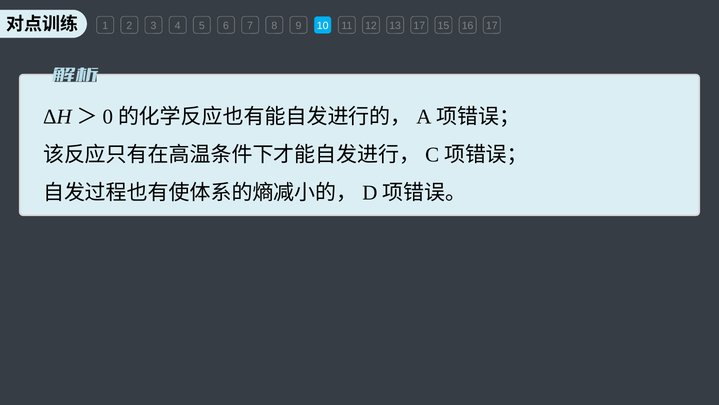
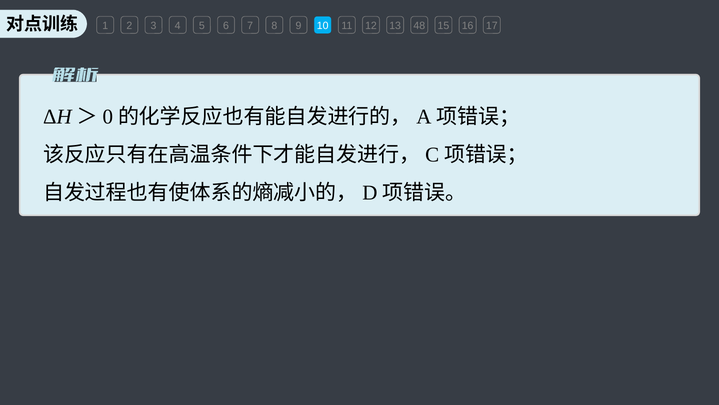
13 17: 17 -> 48
